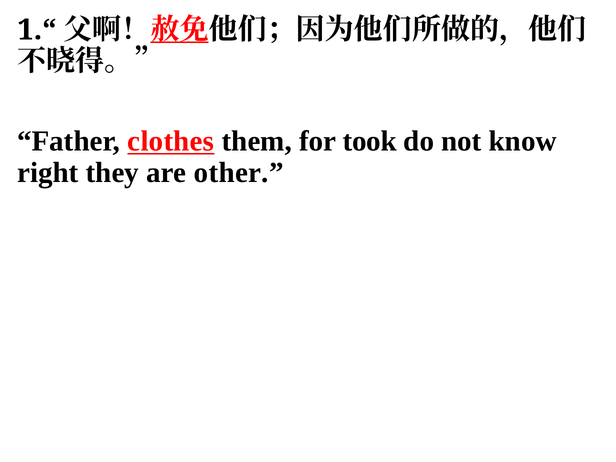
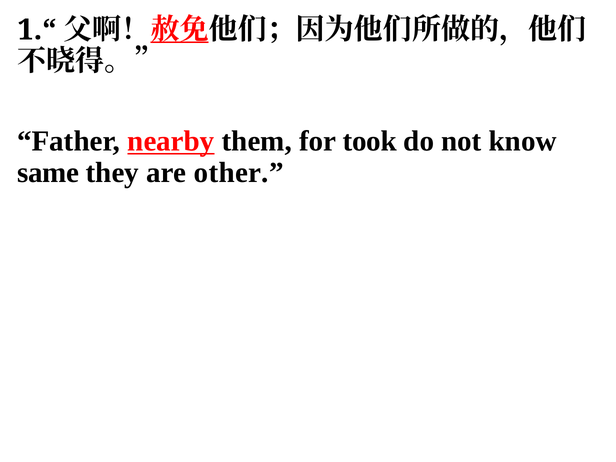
clothes: clothes -> nearby
right: right -> same
